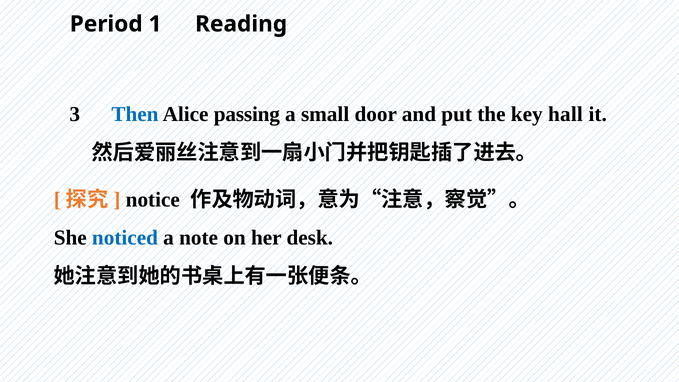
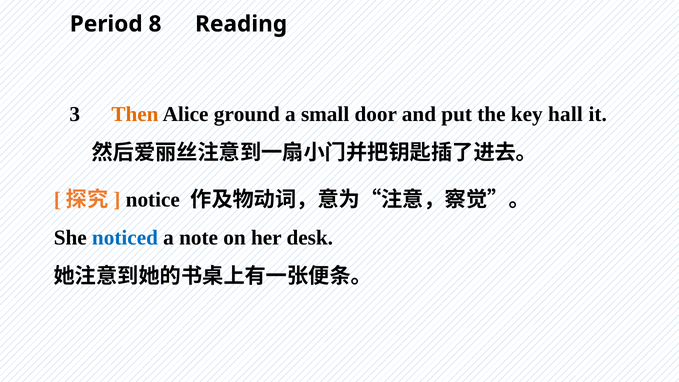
1: 1 -> 8
Then colour: blue -> orange
passing: passing -> ground
